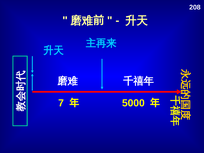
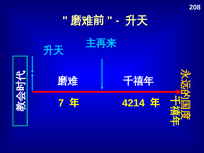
5000: 5000 -> 4214
